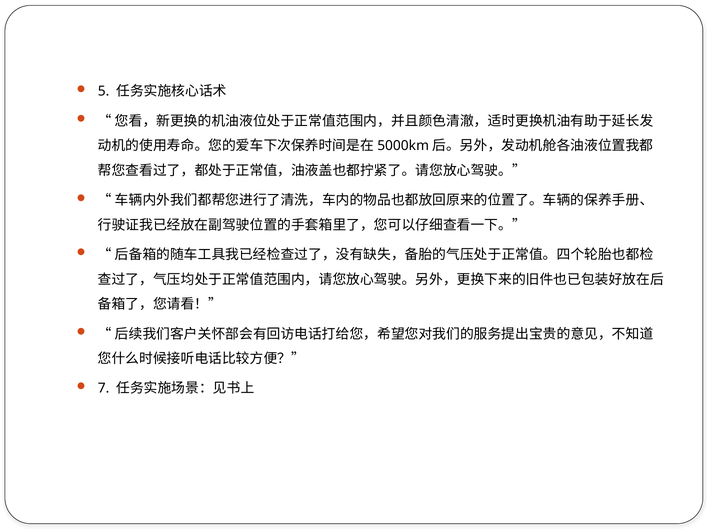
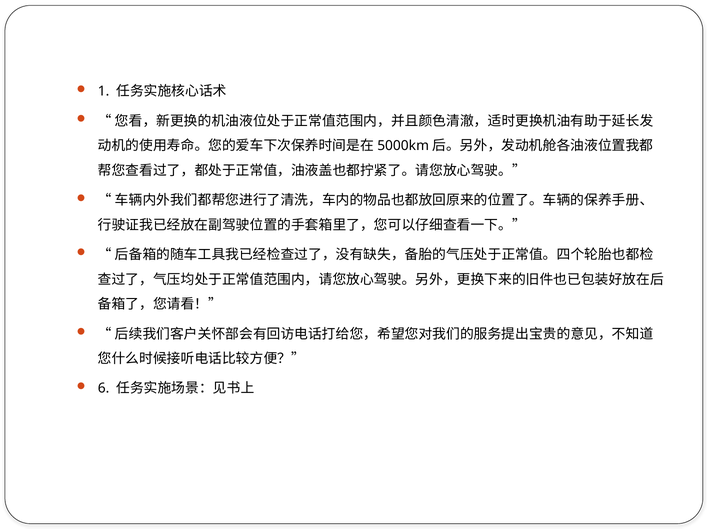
5: 5 -> 1
7: 7 -> 6
